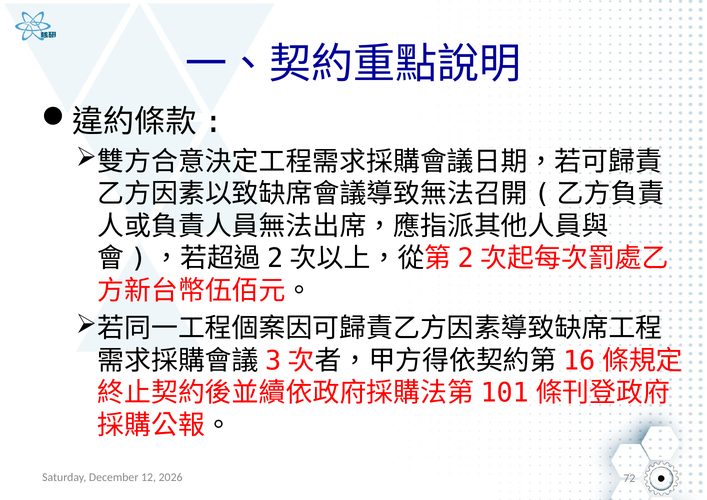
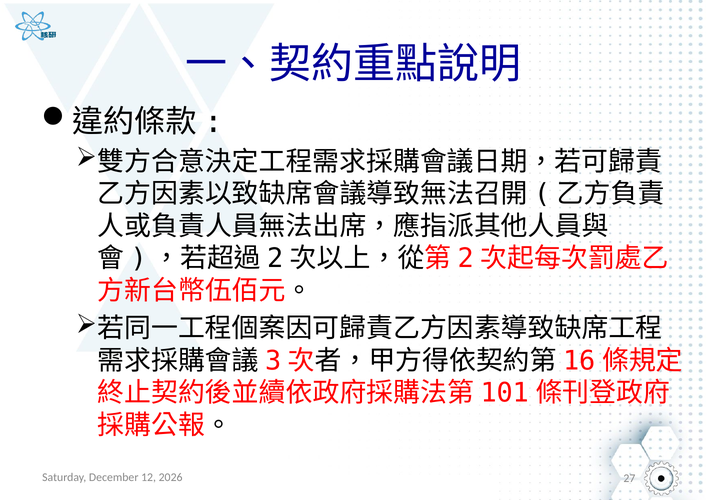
72: 72 -> 27
